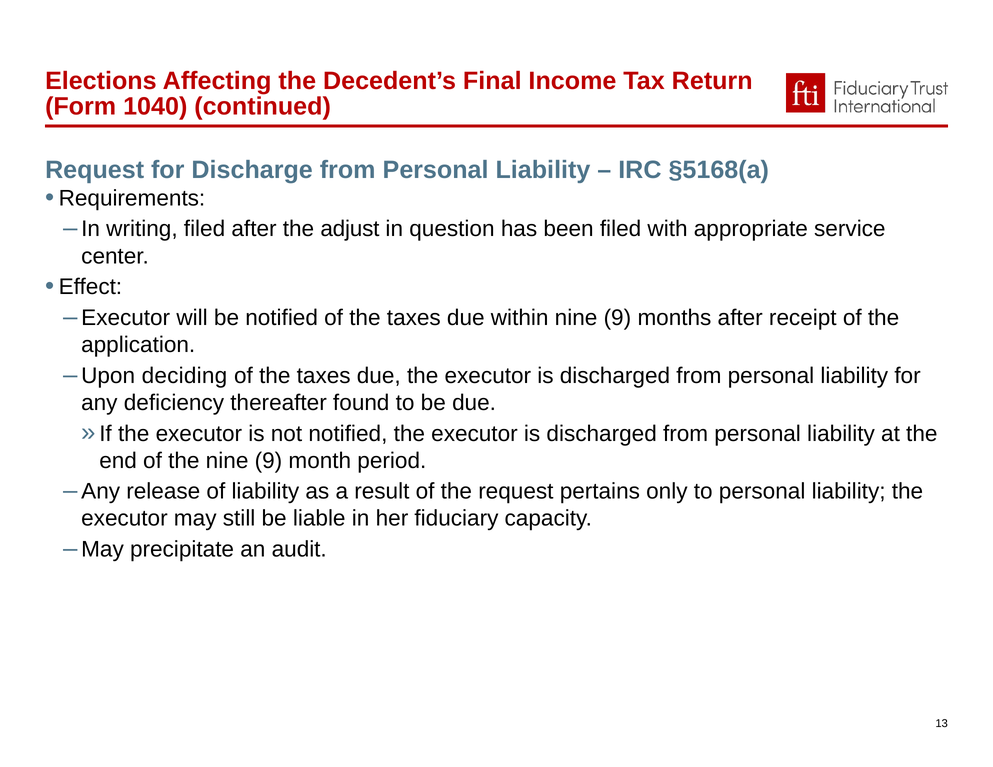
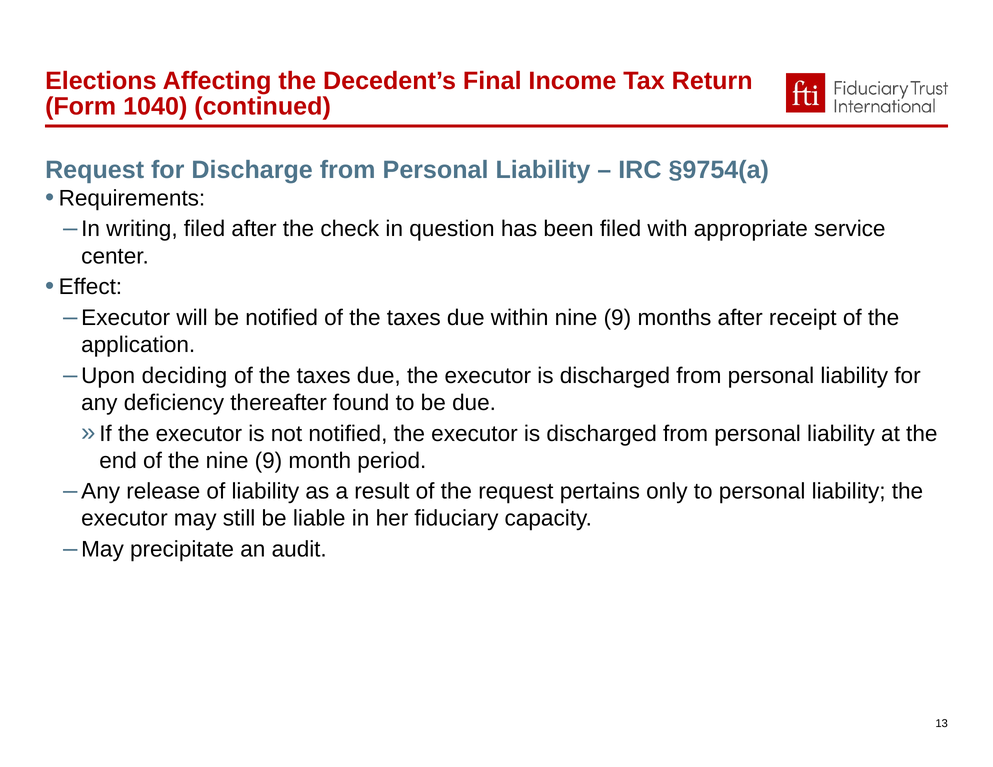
§5168(a: §5168(a -> §9754(a
adjust: adjust -> check
